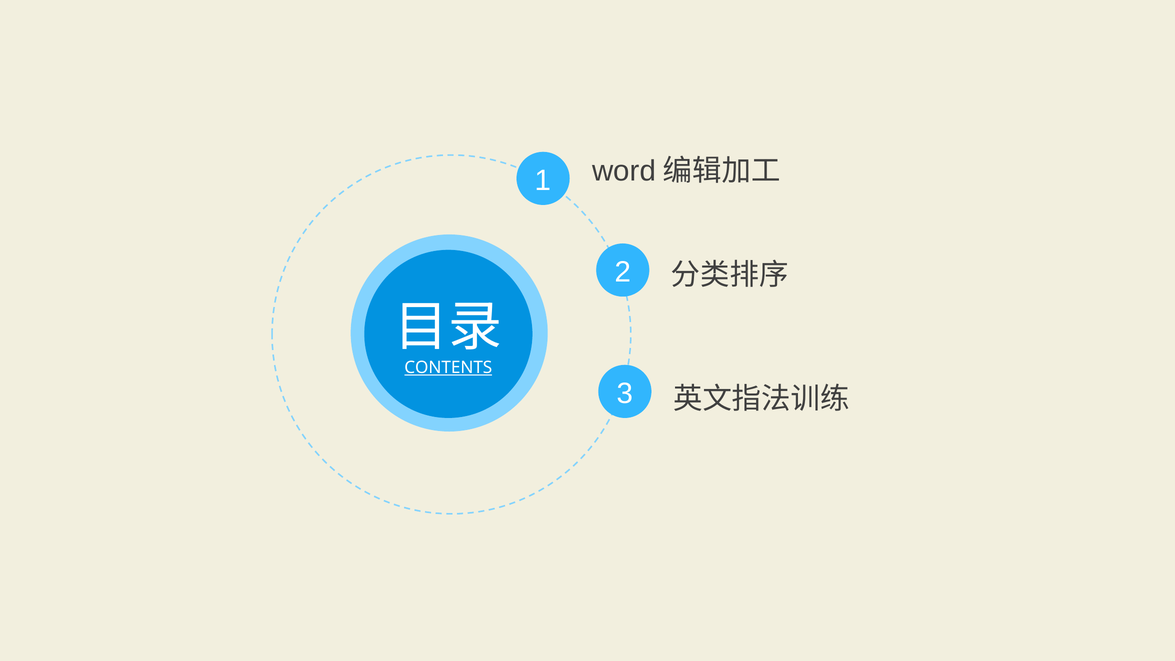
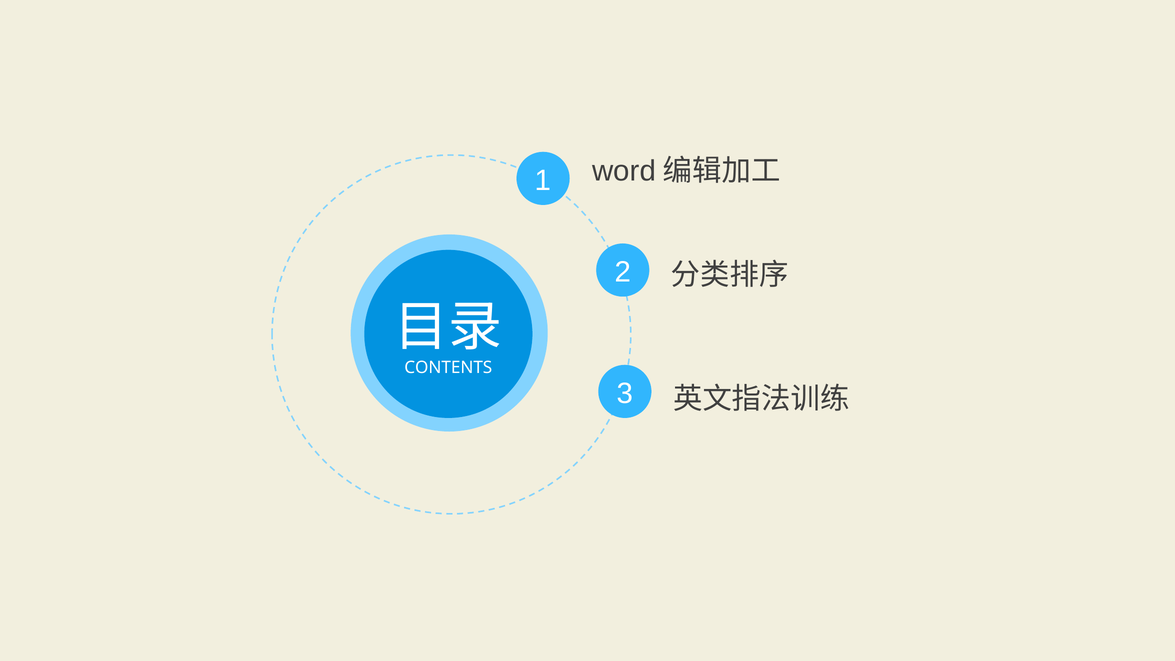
CONTENTS underline: present -> none
